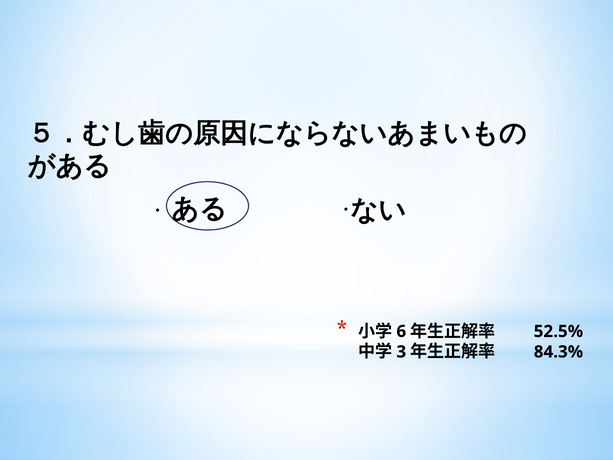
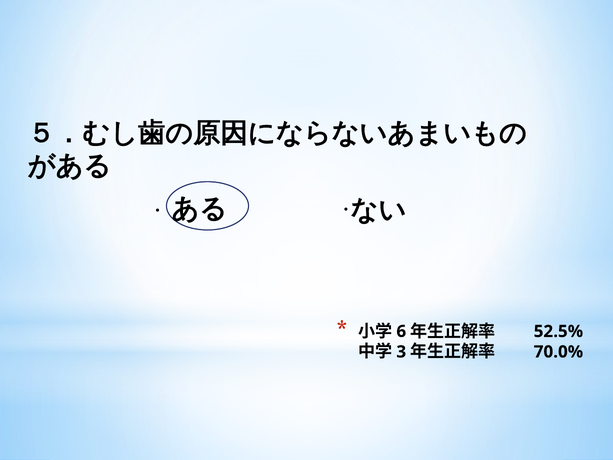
84.3%: 84.3% -> 70.0%
